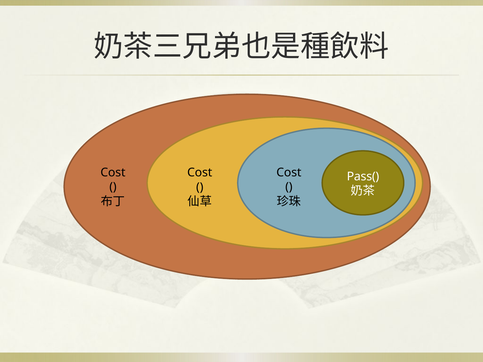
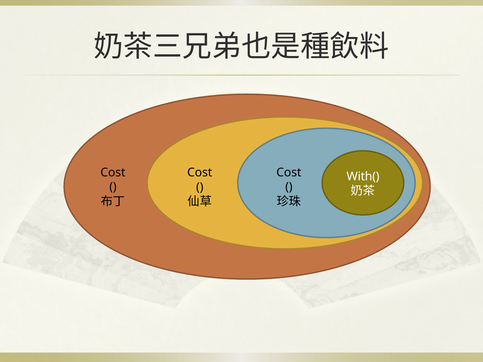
Pass(: Pass( -> With(
